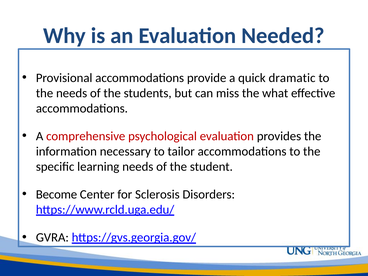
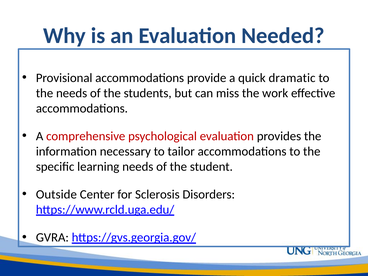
what: what -> work
Become: Become -> Outside
